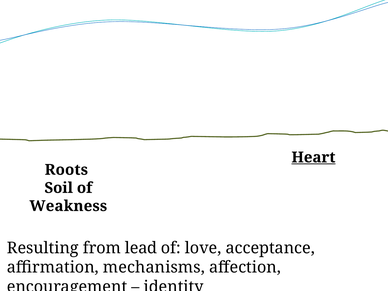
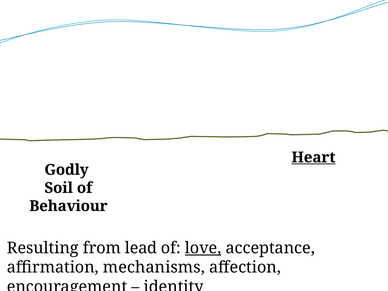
Roots: Roots -> Godly
Weakness: Weakness -> Behaviour
love underline: none -> present
